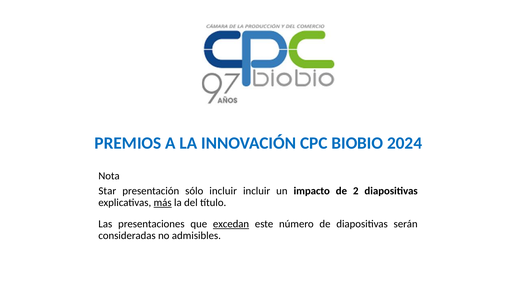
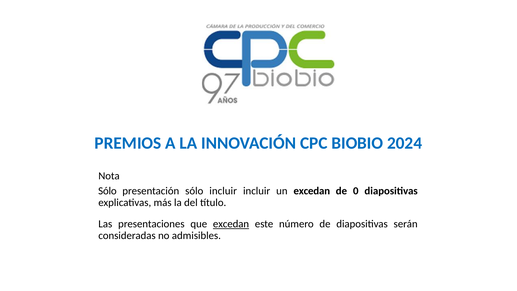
Star at (107, 191): Star -> Sólo
un impacto: impacto -> excedan
2: 2 -> 0
más underline: present -> none
